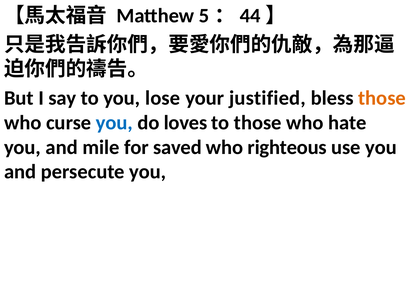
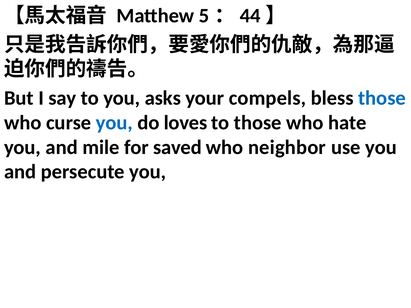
lose: lose -> asks
justified: justified -> compels
those at (382, 98) colour: orange -> blue
righteous: righteous -> neighbor
